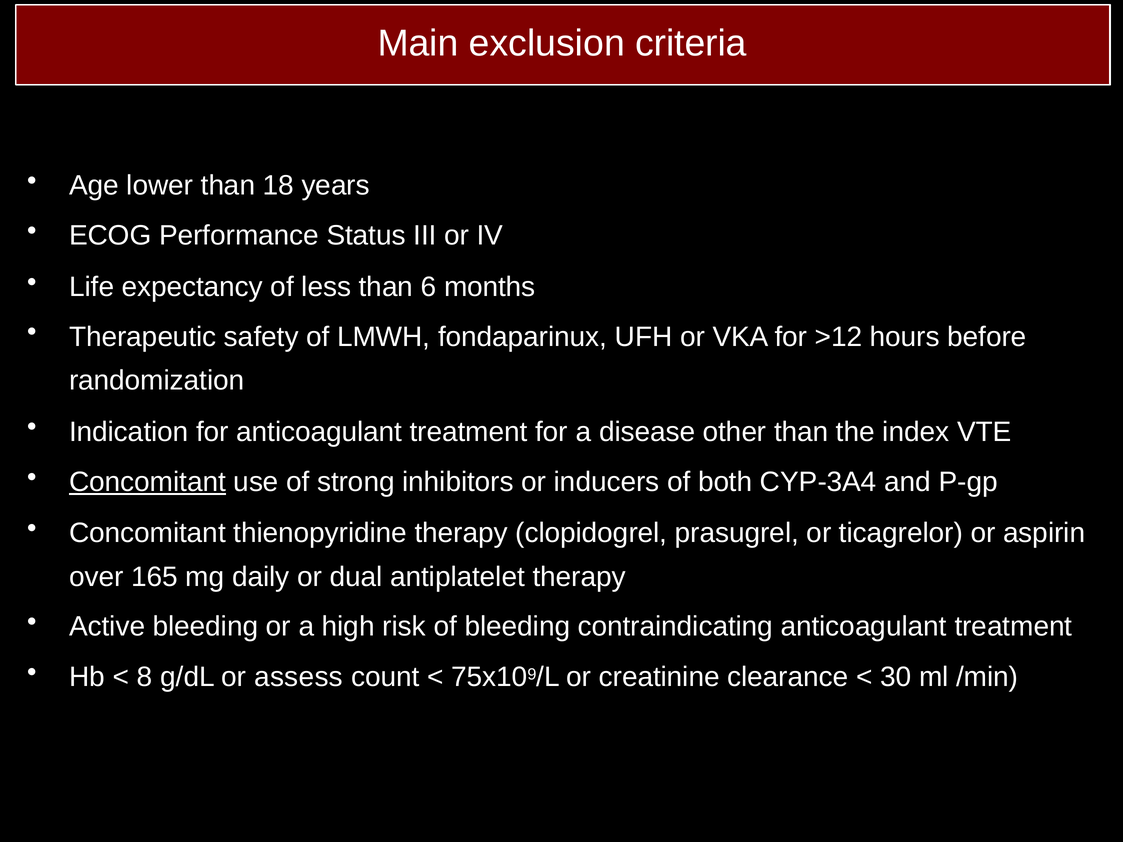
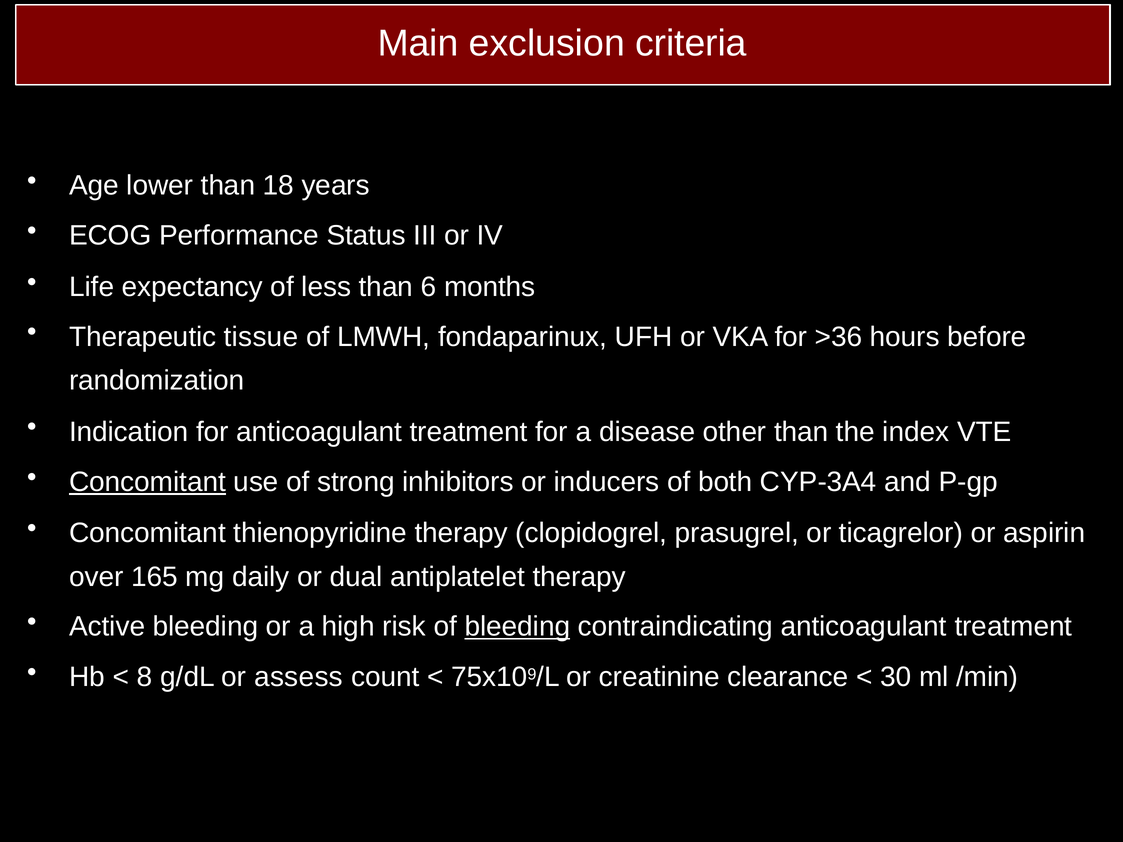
safety: safety -> tissue
>12: >12 -> >36
bleeding at (517, 627) underline: none -> present
